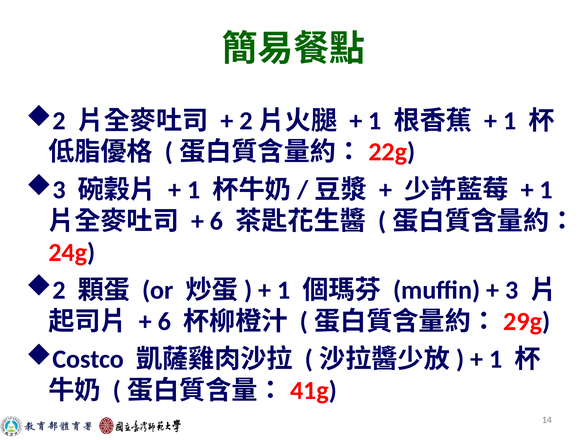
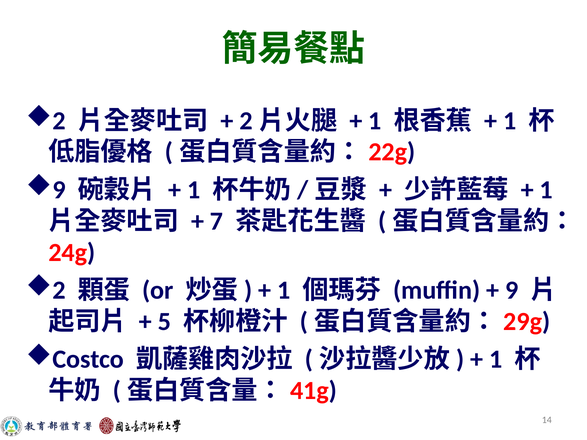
3 at (59, 190): 3 -> 9
6 at (217, 221): 6 -> 7
3 at (512, 290): 3 -> 9
6 at (164, 322): 6 -> 5
